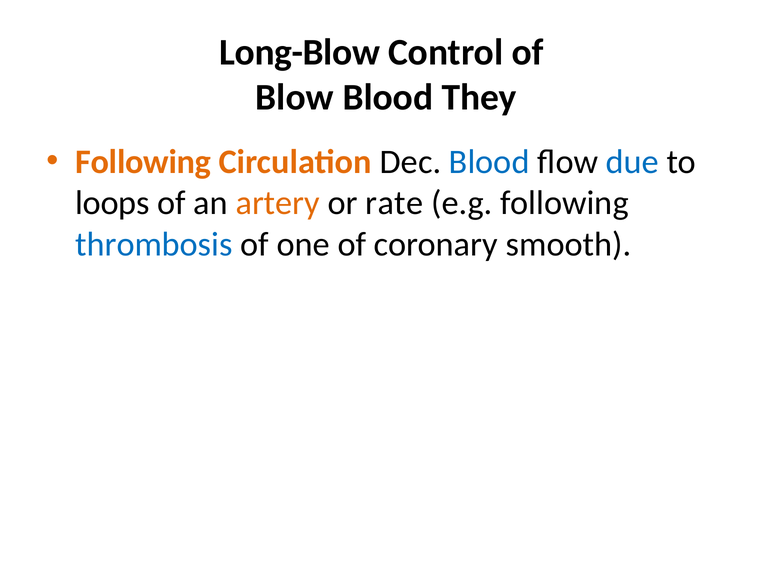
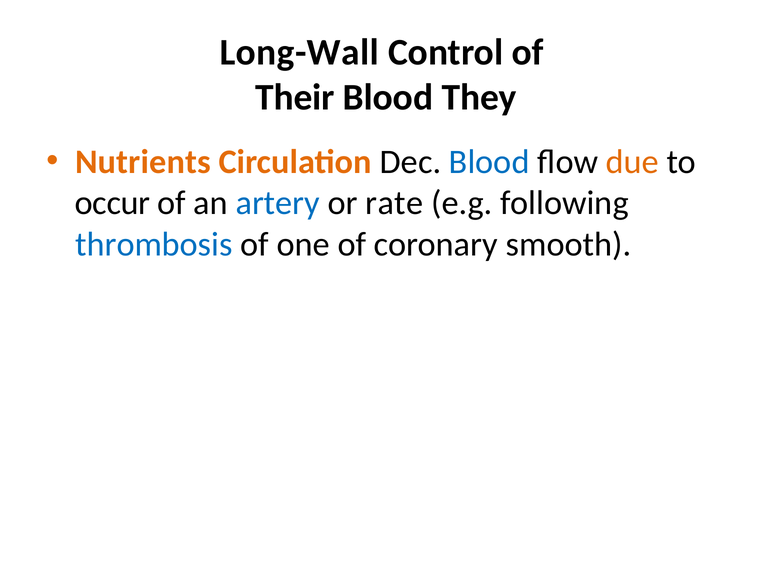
Long-Blow: Long-Blow -> Long-Wall
Blow: Blow -> Their
Following at (143, 162): Following -> Nutrients
due colour: blue -> orange
loops: loops -> occur
artery colour: orange -> blue
